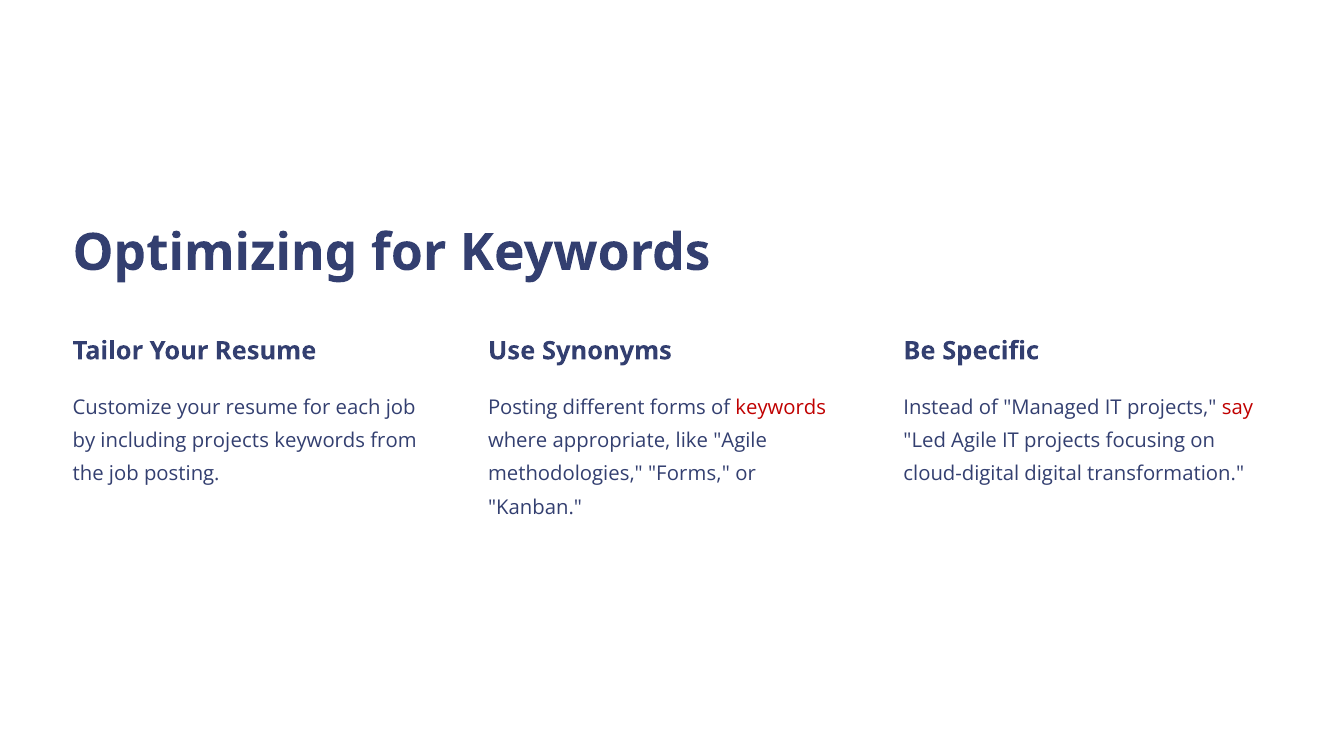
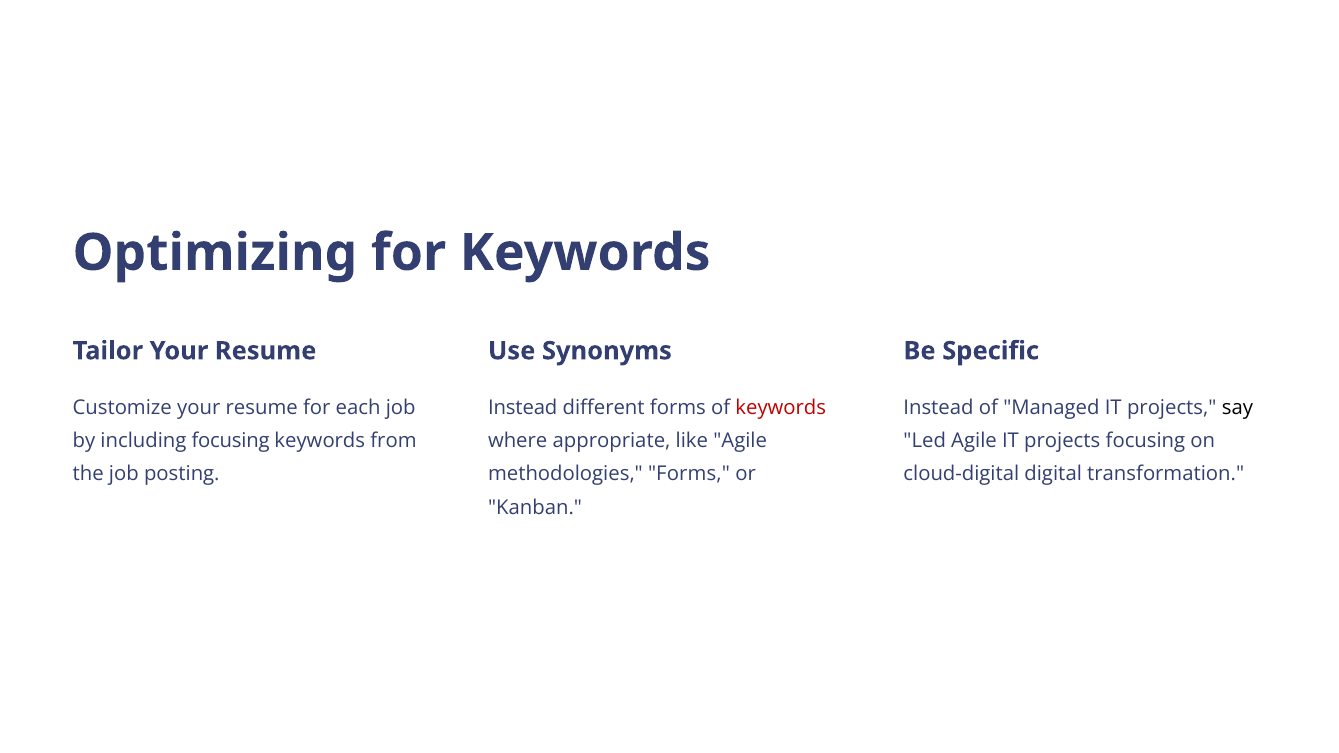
Posting at (523, 408): Posting -> Instead
say colour: red -> black
including projects: projects -> focusing
